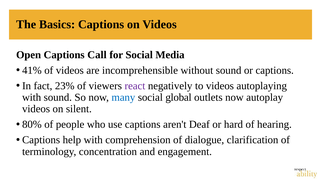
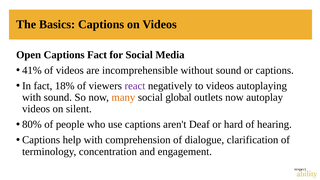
Captions Call: Call -> Fact
23%: 23% -> 18%
many colour: blue -> orange
